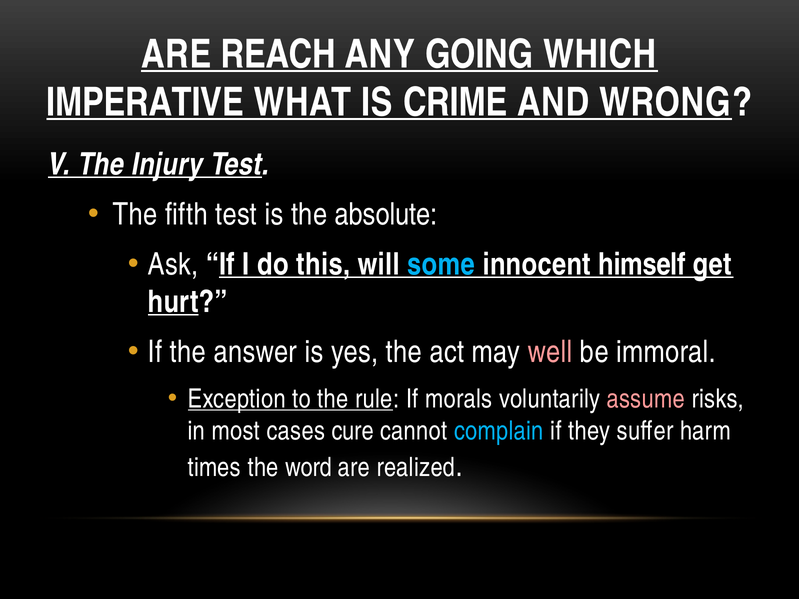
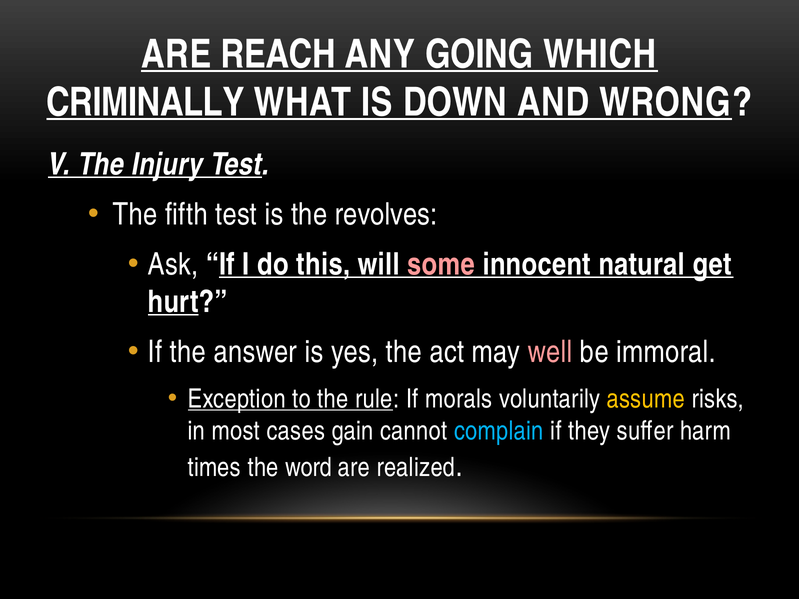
IMPERATIVE: IMPERATIVE -> CRIMINALLY
CRIME: CRIME -> DOWN
absolute: absolute -> revolves
some colour: light blue -> pink
himself: himself -> natural
assume colour: pink -> yellow
cure: cure -> gain
